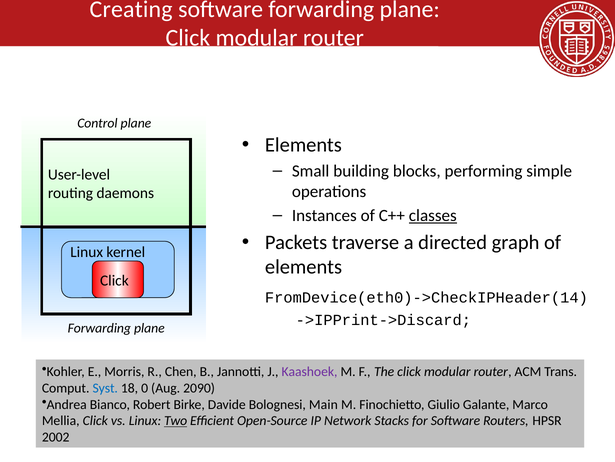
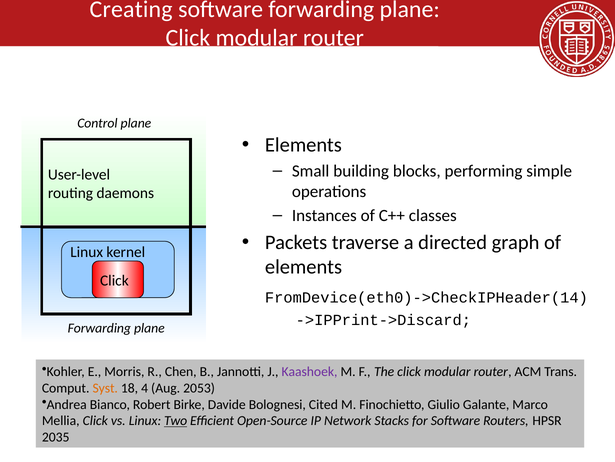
classes underline: present -> none
Syst colour: blue -> orange
0: 0 -> 4
2090: 2090 -> 2053
Main: Main -> Cited
2002: 2002 -> 2035
